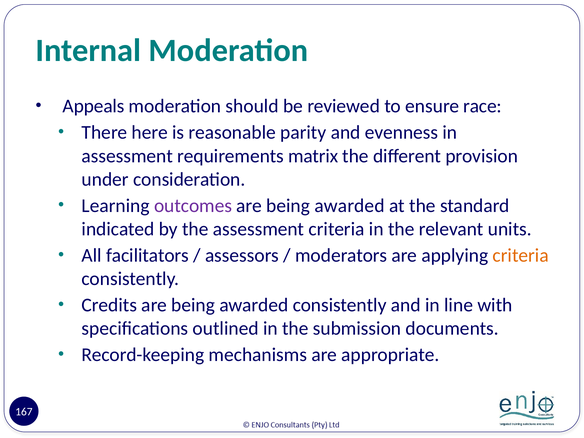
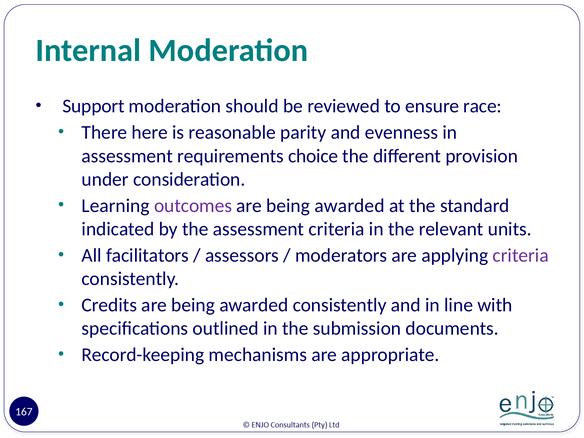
Appeals: Appeals -> Support
matrix: matrix -> choice
criteria at (521, 255) colour: orange -> purple
